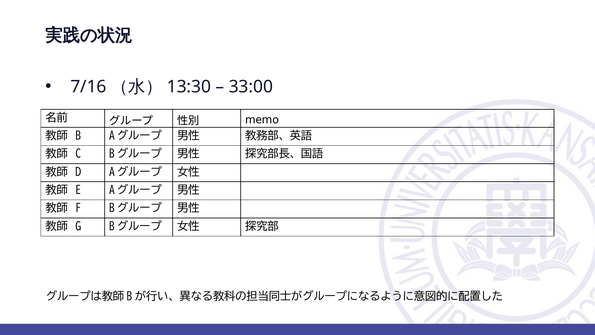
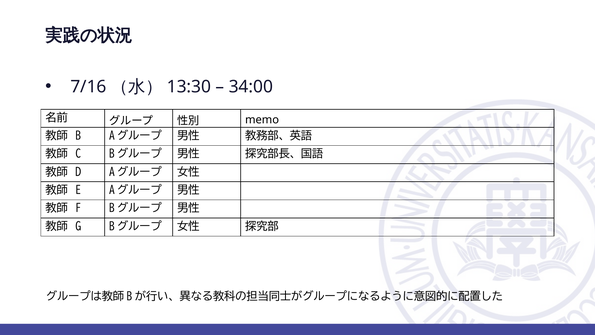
33:00: 33:00 -> 34:00
